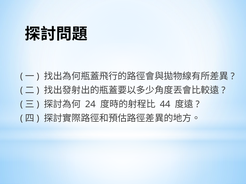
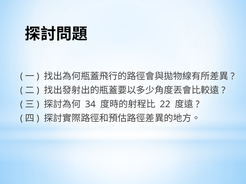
24: 24 -> 34
44: 44 -> 22
